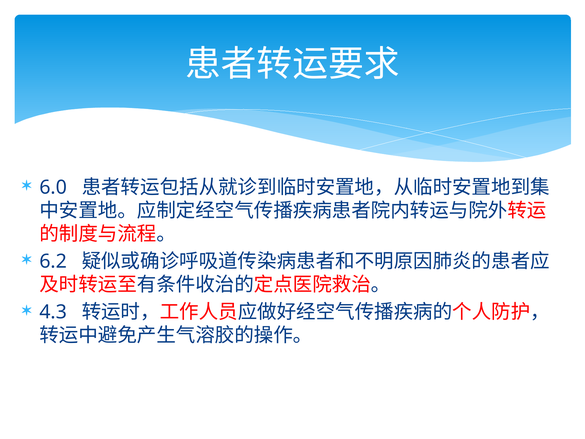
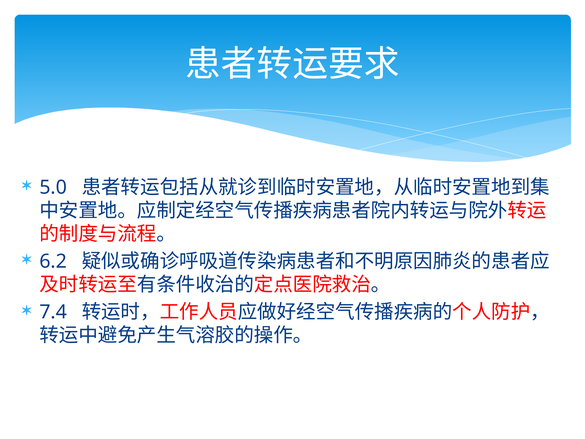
6.0: 6.0 -> 5.0
4.3: 4.3 -> 7.4
